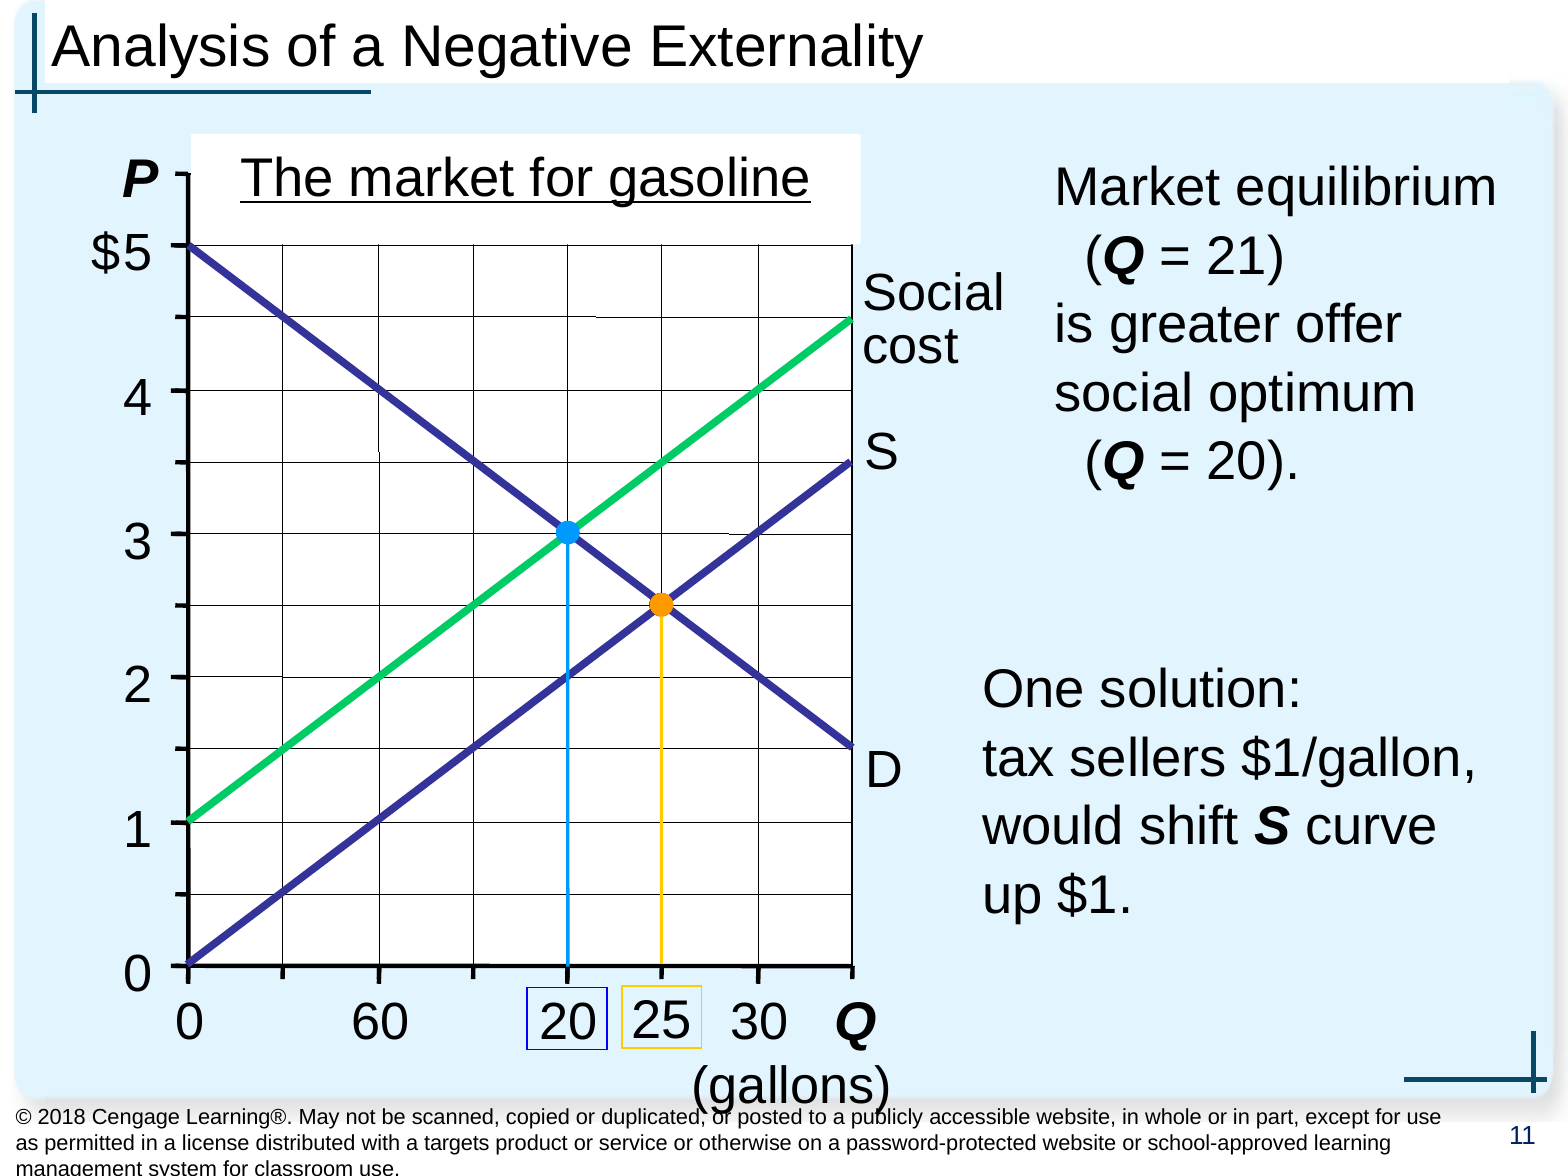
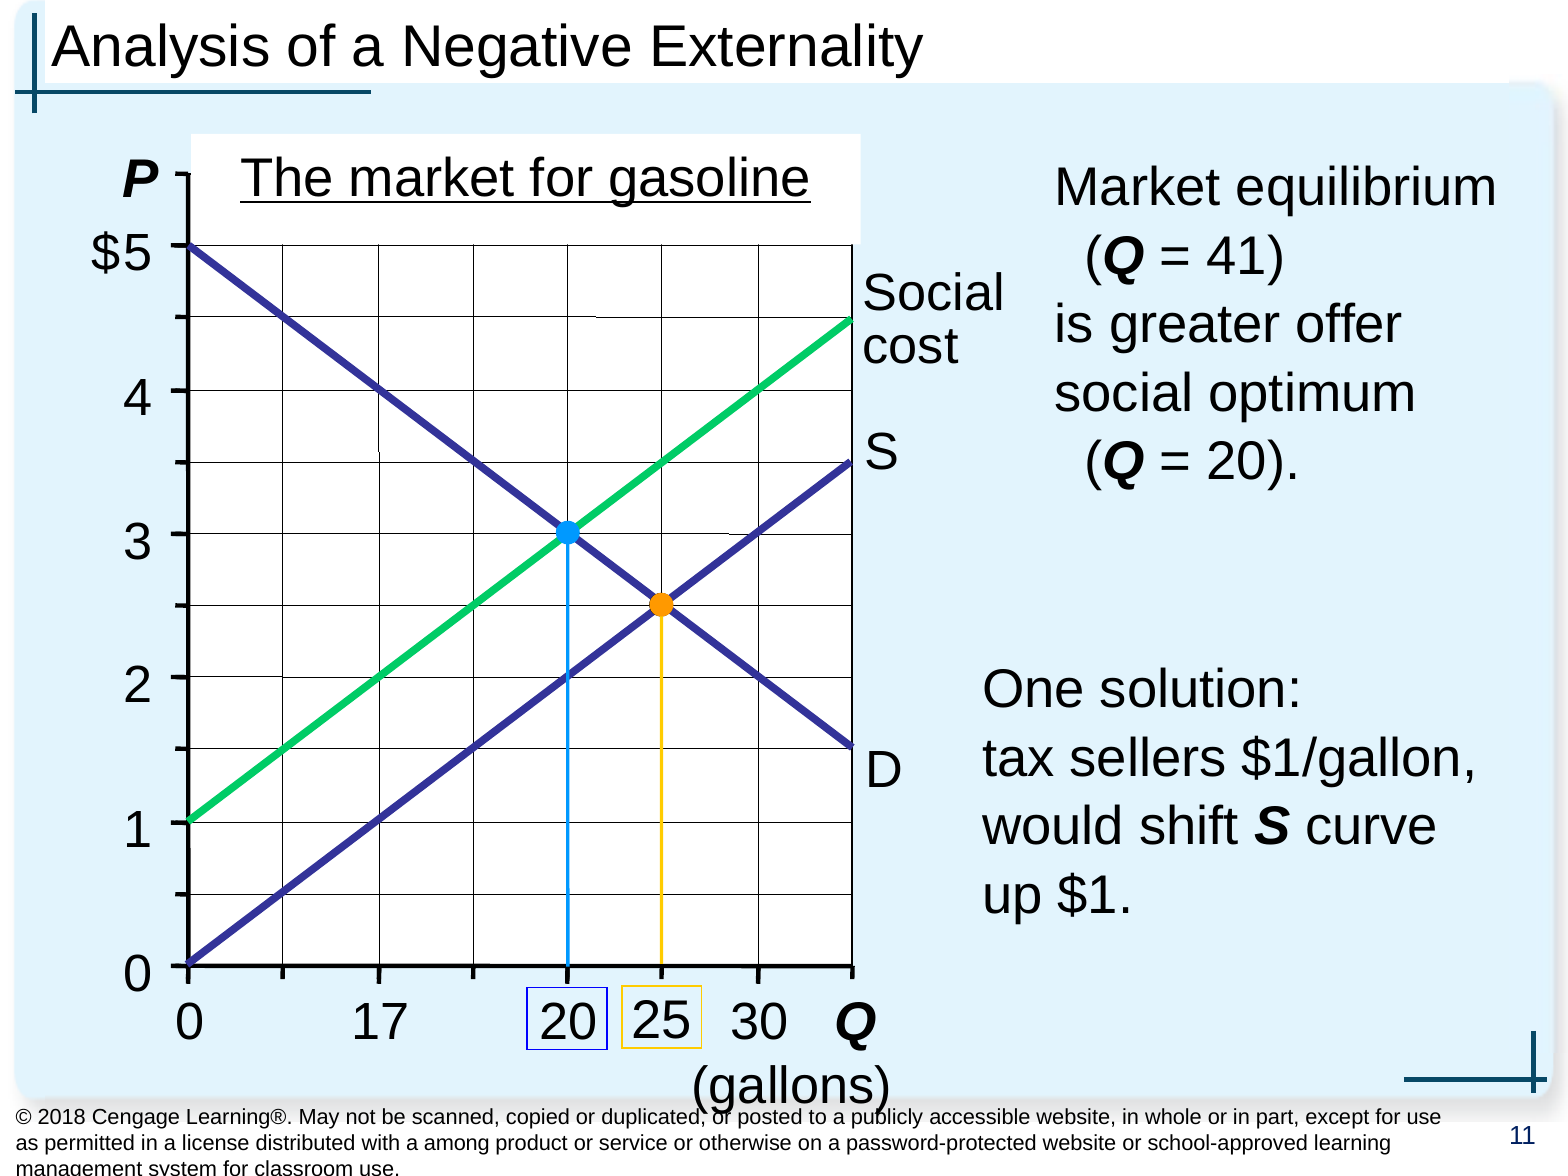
21: 21 -> 41
60: 60 -> 17
targets: targets -> among
